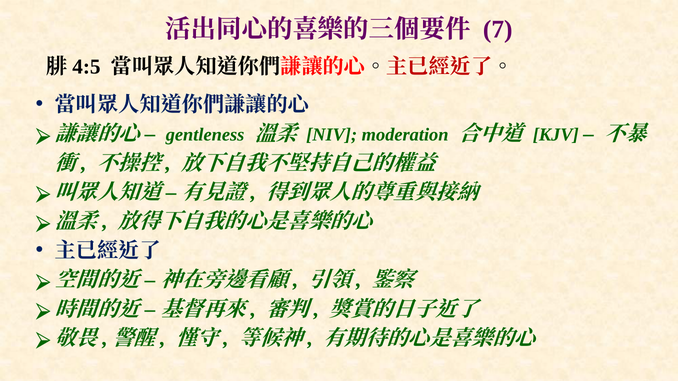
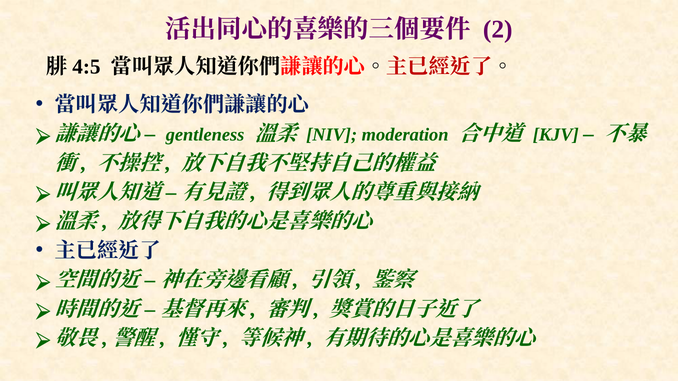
7: 7 -> 2
